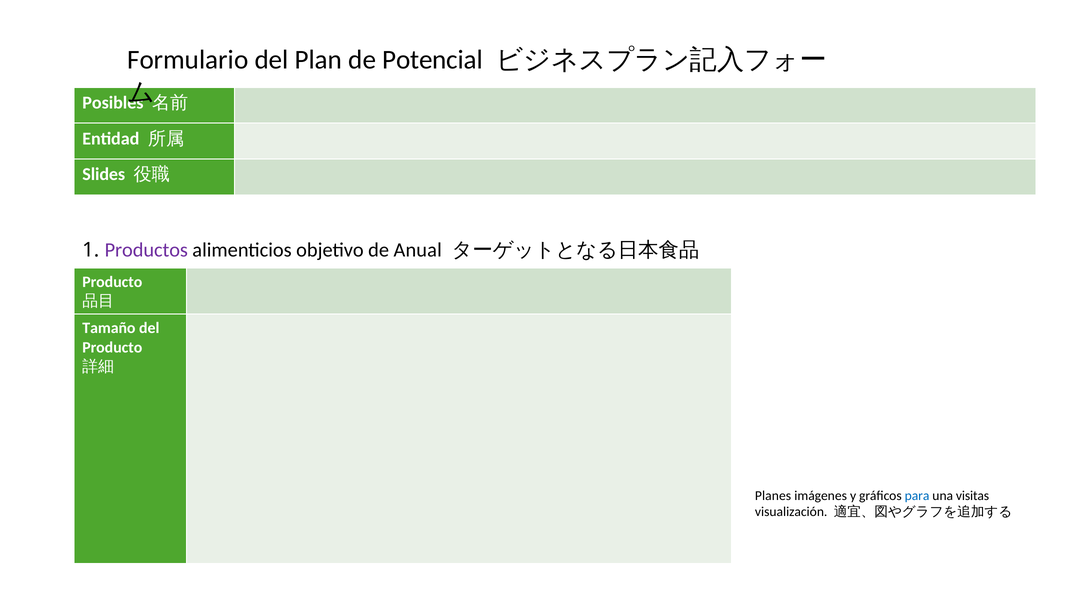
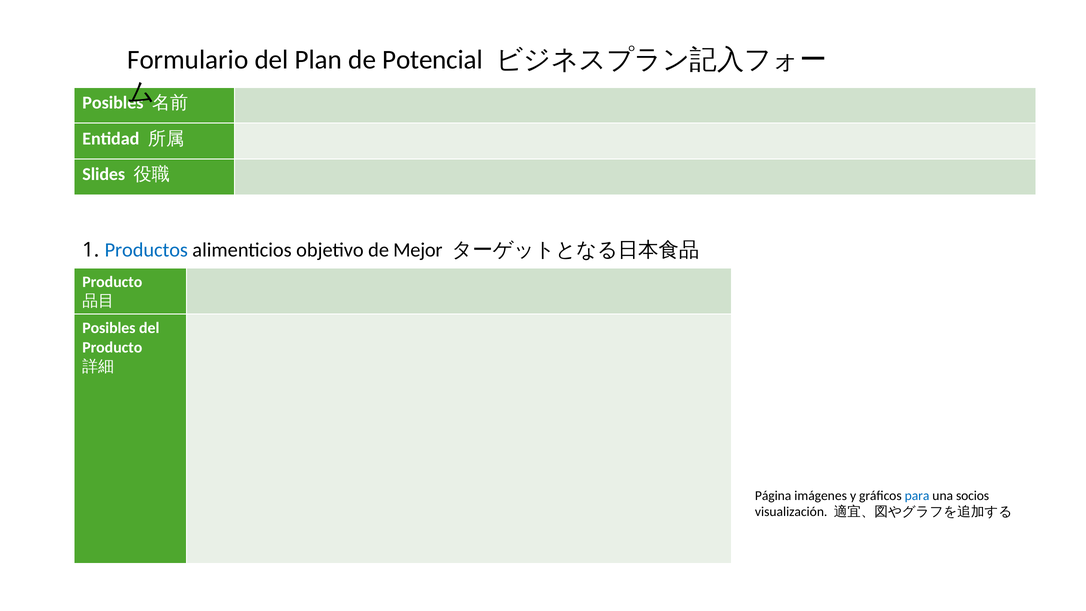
Productos colour: purple -> blue
Anual: Anual -> Mejor
Tamaño at (109, 328): Tamaño -> Posibles
Planes: Planes -> Página
visitas: visitas -> socios
